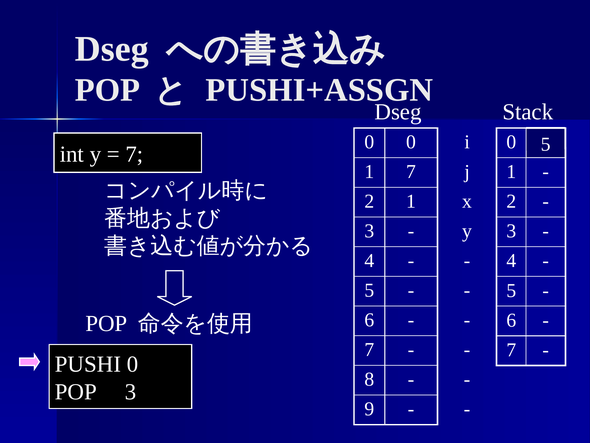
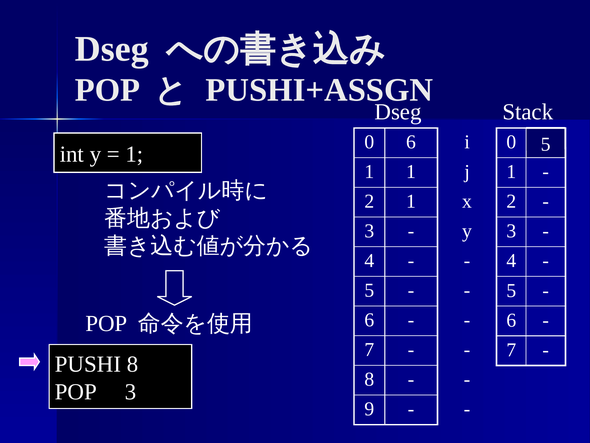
0 0: 0 -> 6
7 at (134, 154): 7 -> 1
1 7: 7 -> 1
PUSHI 0: 0 -> 8
